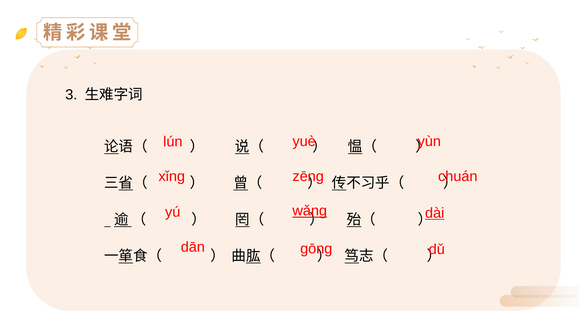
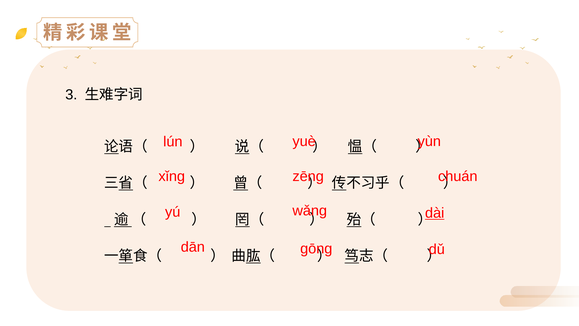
wǎng underline: present -> none
